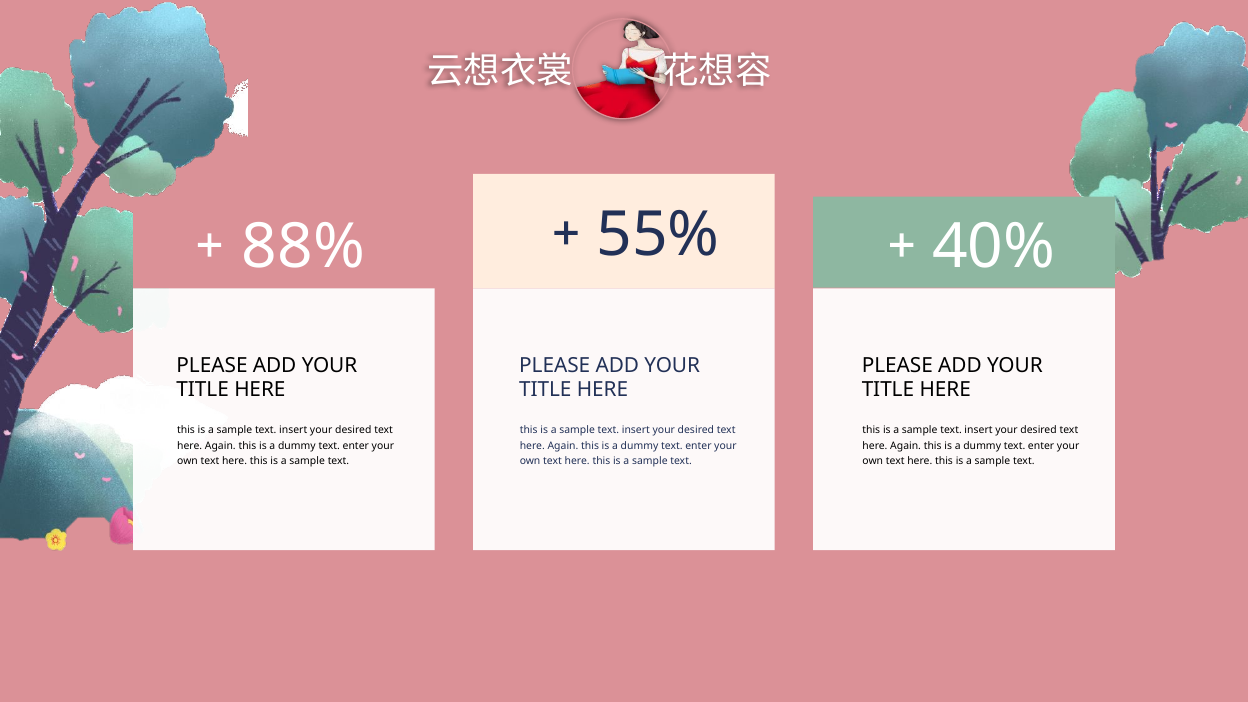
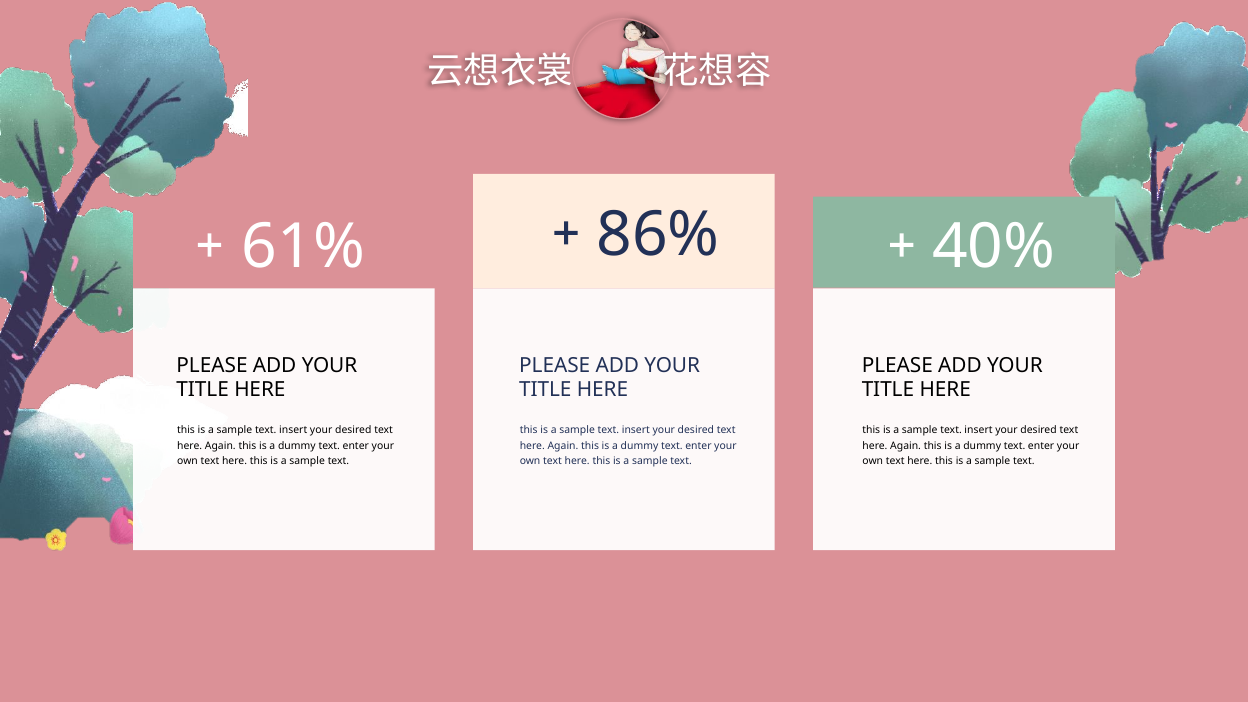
55%: 55% -> 86%
88%: 88% -> 61%
